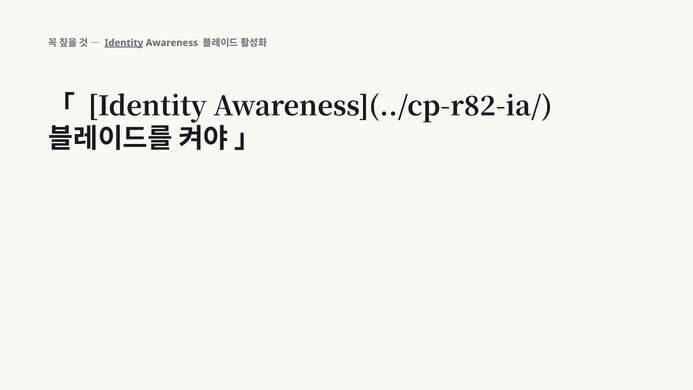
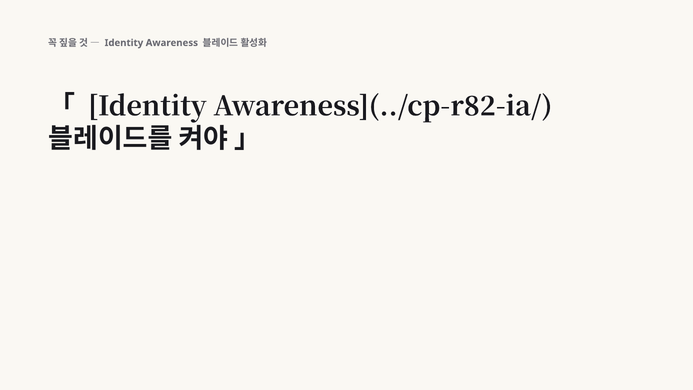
Identity at (124, 43) underline: present -> none
